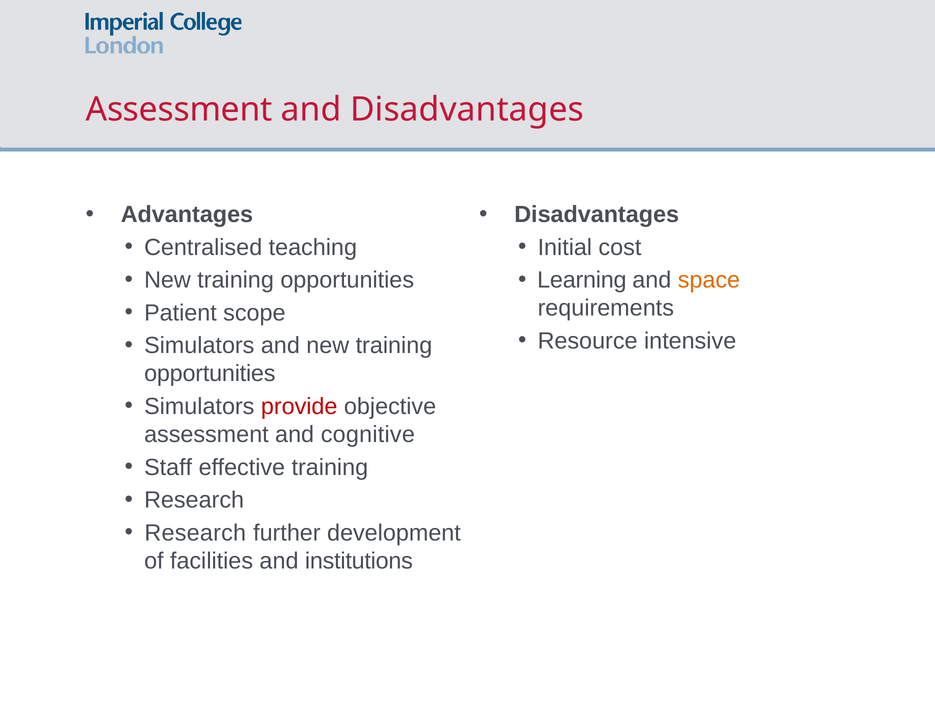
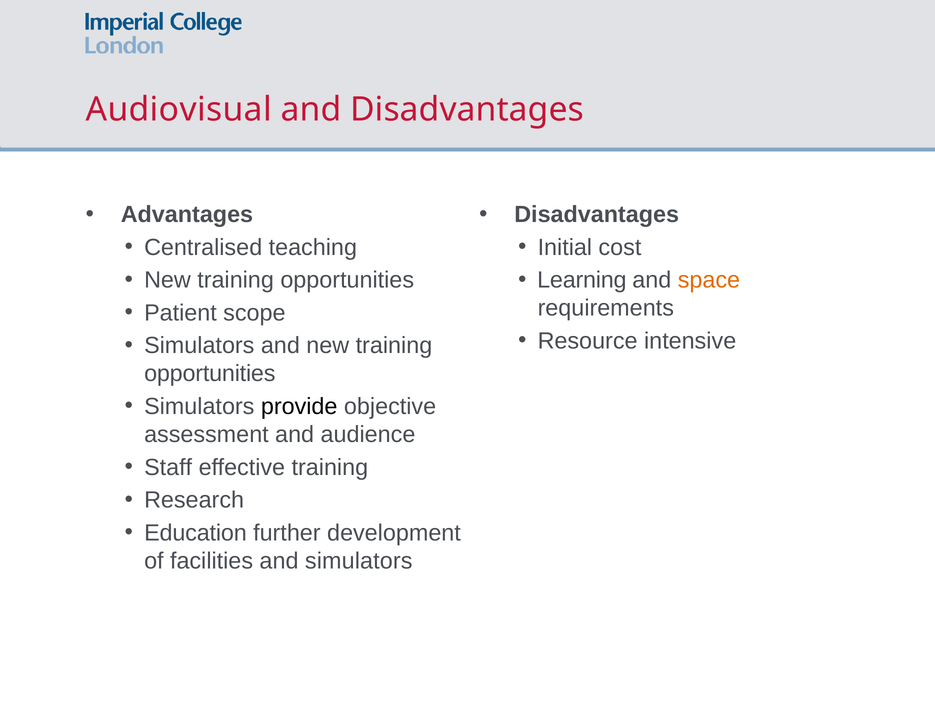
Assessment at (179, 110): Assessment -> Audiovisual
provide colour: red -> black
cognitive: cognitive -> audience
Research at (195, 532): Research -> Education
and institutions: institutions -> simulators
